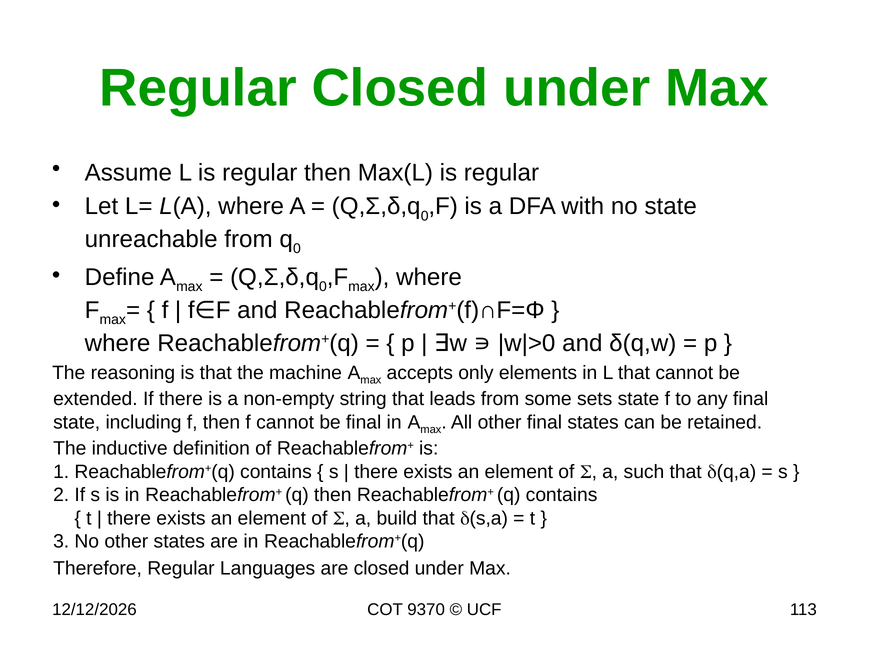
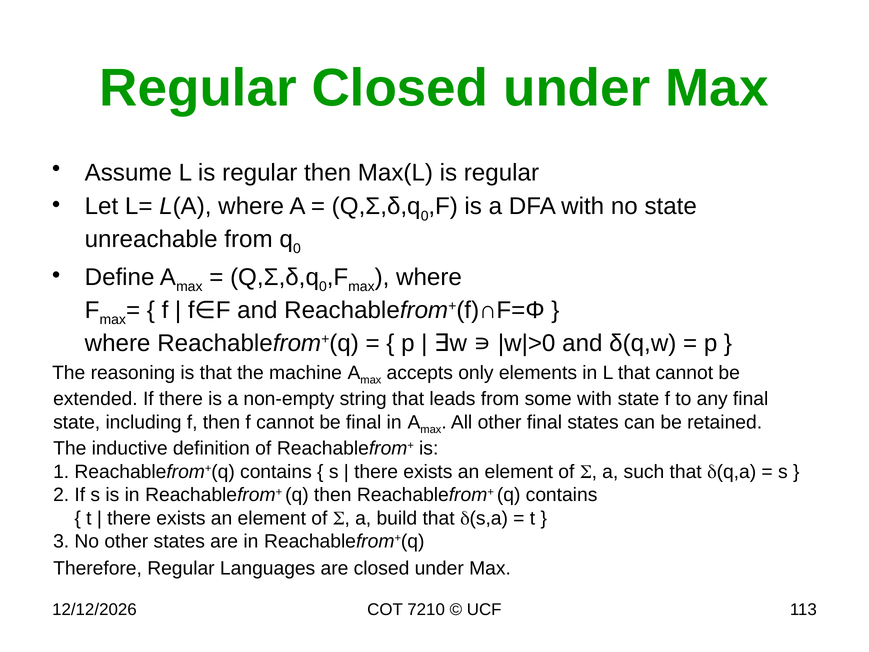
some sets: sets -> with
9370: 9370 -> 7210
